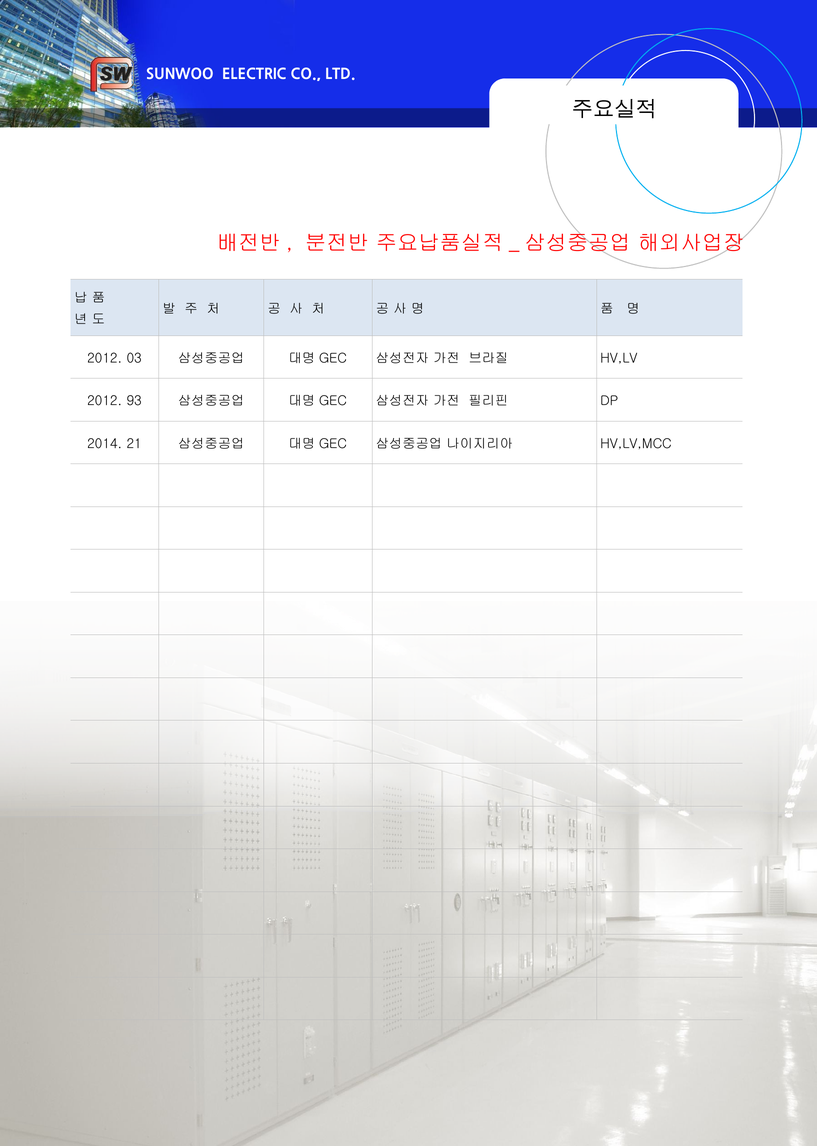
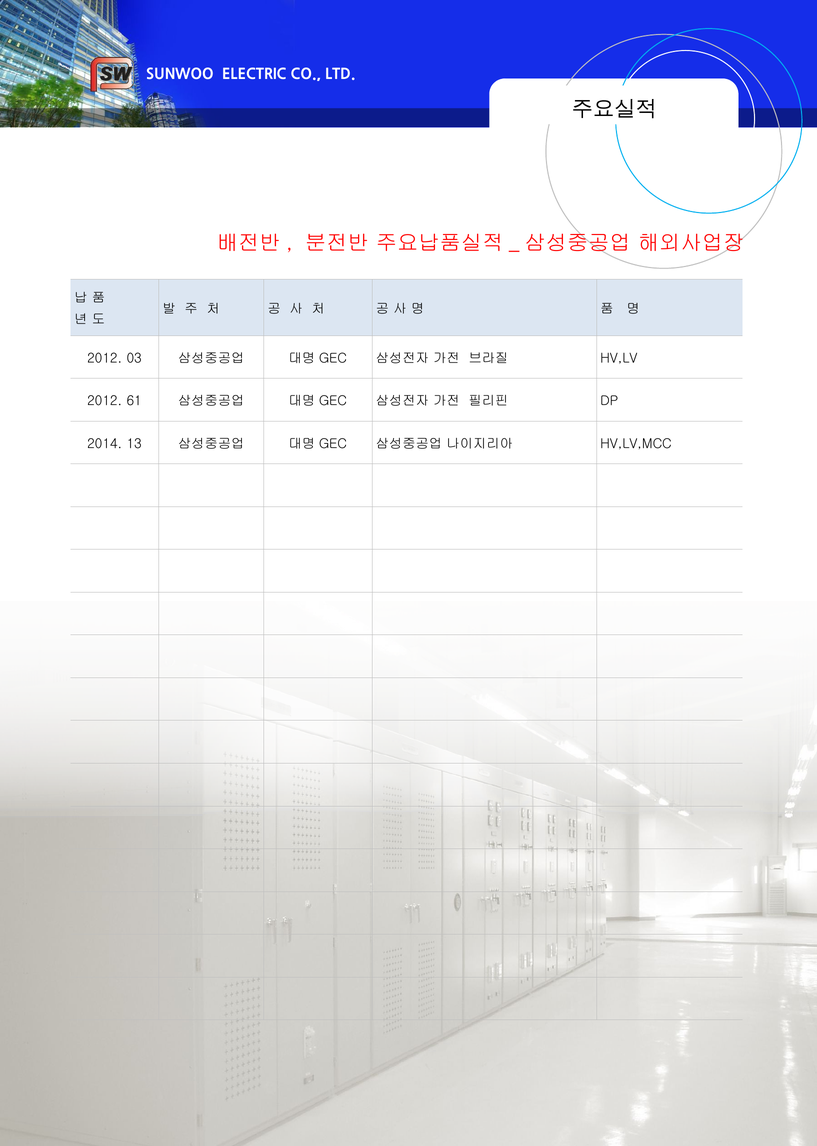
93: 93 -> 61
21: 21 -> 13
